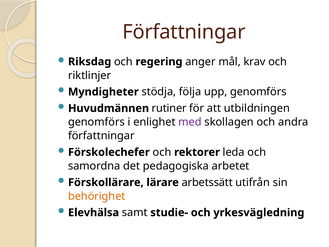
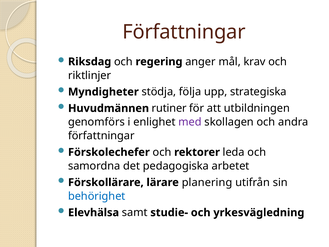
upp genomförs: genomförs -> strategiska
arbetssätt: arbetssätt -> planering
behörighet colour: orange -> blue
